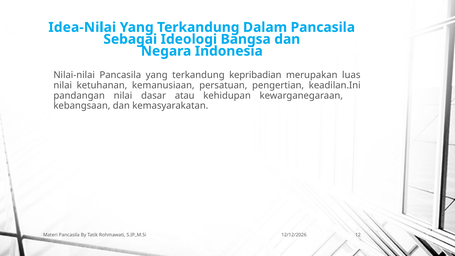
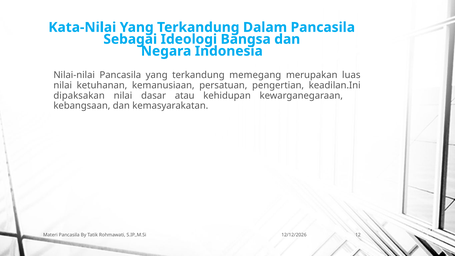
Idea-Nilai: Idea-Nilai -> Kata-Nilai
kepribadian: kepribadian -> memegang
pandangan: pandangan -> dipaksakan
